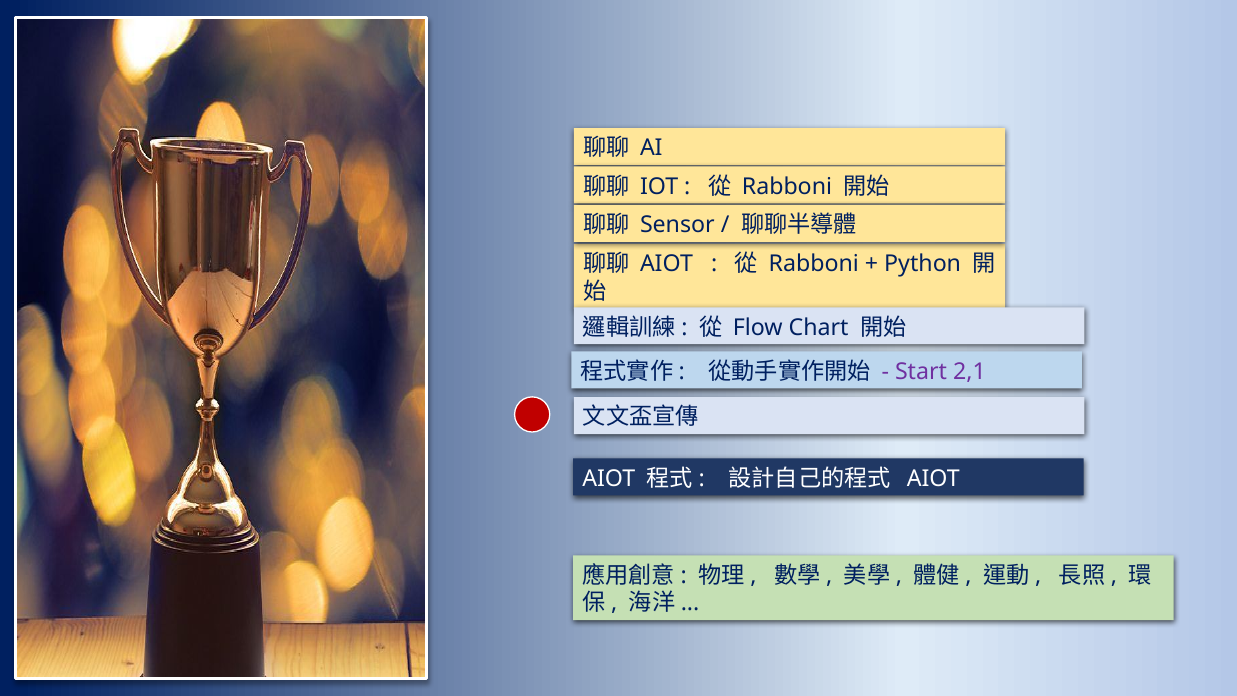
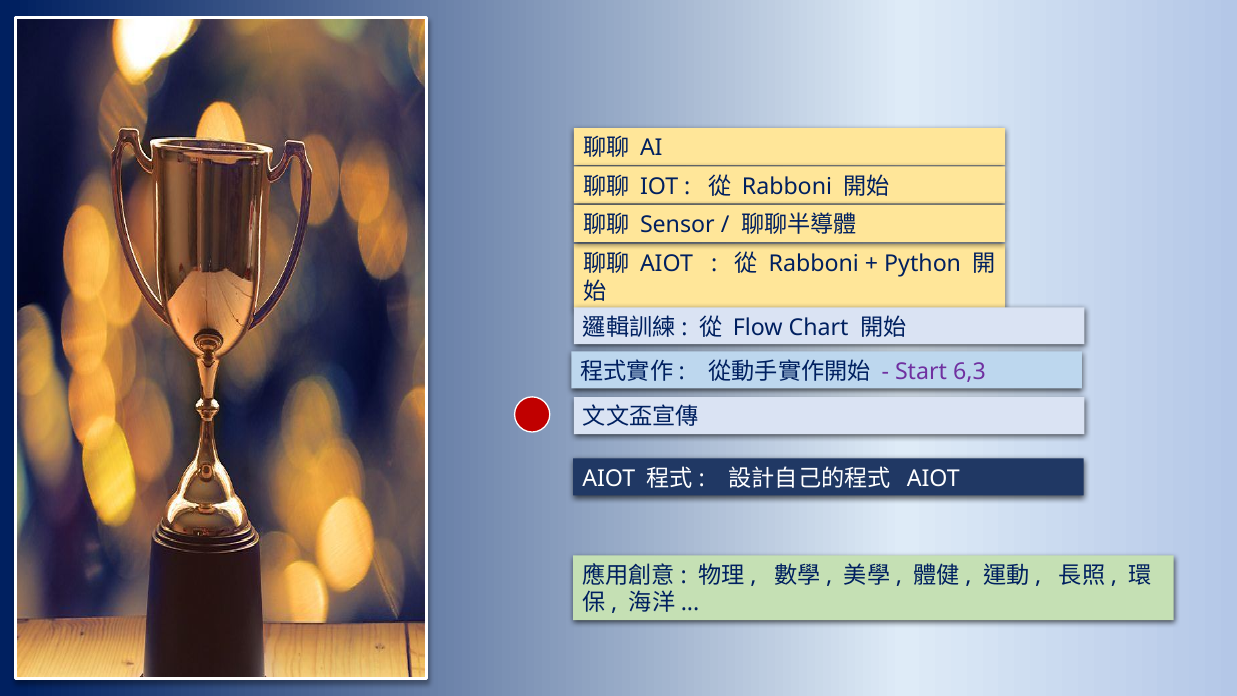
2,1: 2,1 -> 6,3
